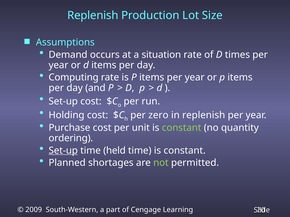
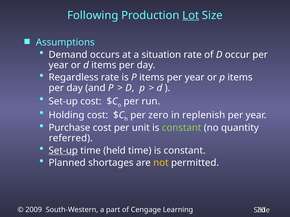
Replenish at (93, 15): Replenish -> Following
Lot underline: none -> present
times: times -> occur
Computing: Computing -> Regardless
ordering: ordering -> referred
not colour: light green -> yellow
